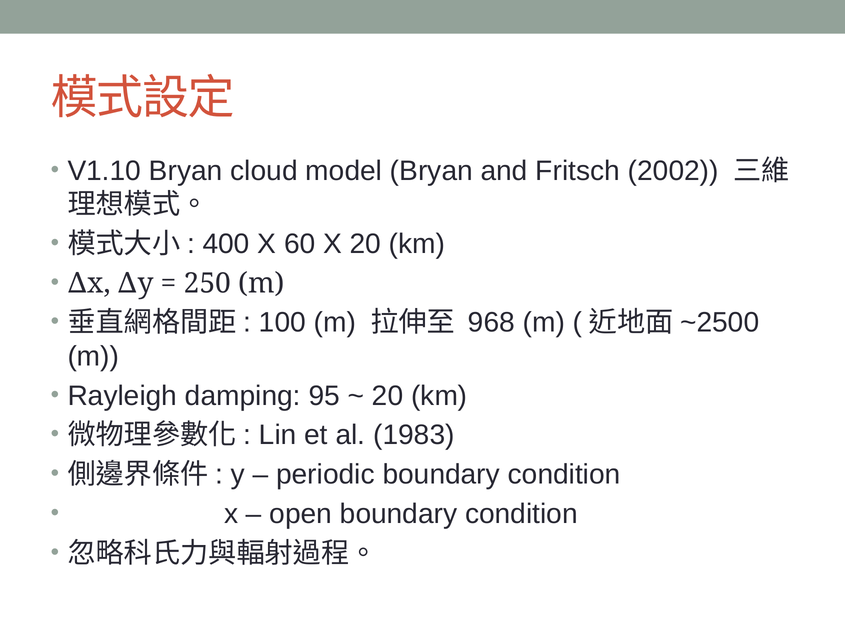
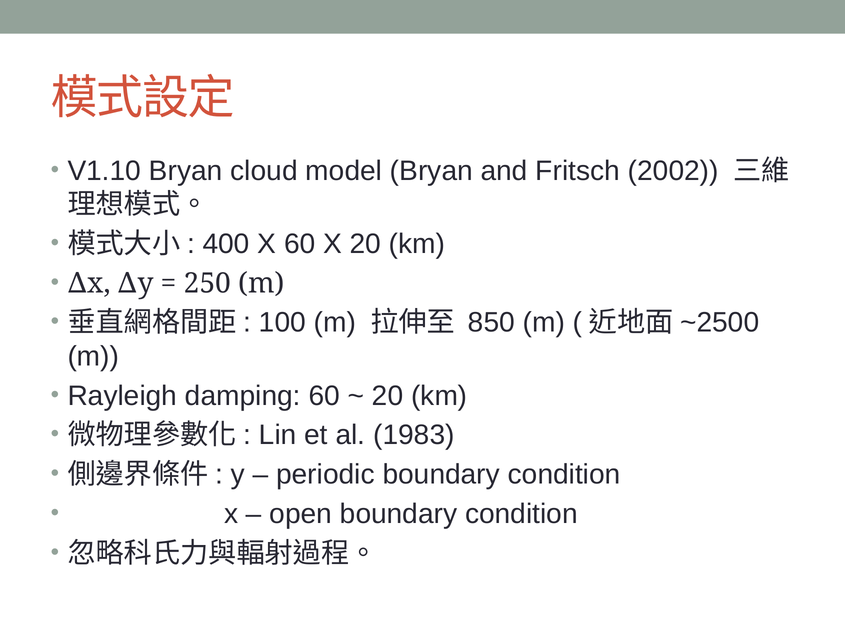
968: 968 -> 850
damping 95: 95 -> 60
